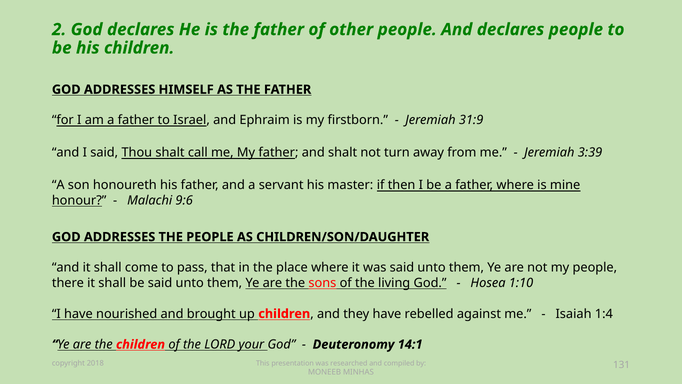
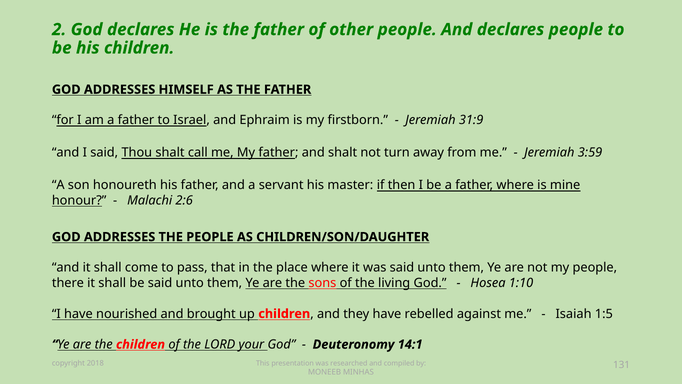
3:39: 3:39 -> 3:59
9:6: 9:6 -> 2:6
1:4: 1:4 -> 1:5
